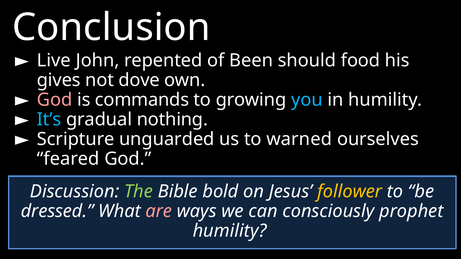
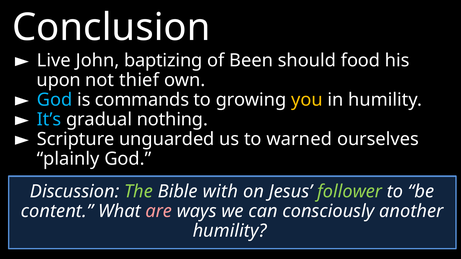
repented: repented -> baptizing
gives: gives -> upon
dove: dove -> thief
God at (55, 100) colour: pink -> light blue
you colour: light blue -> yellow
feared: feared -> plainly
bold: bold -> with
follower colour: yellow -> light green
dressed: dressed -> content
prophet: prophet -> another
